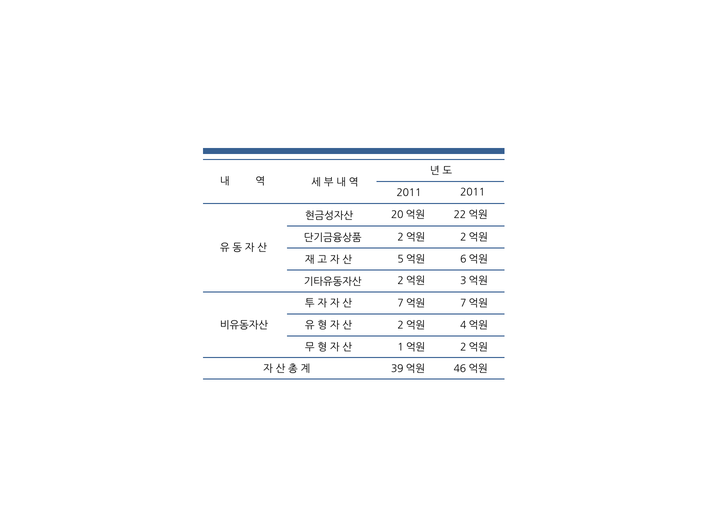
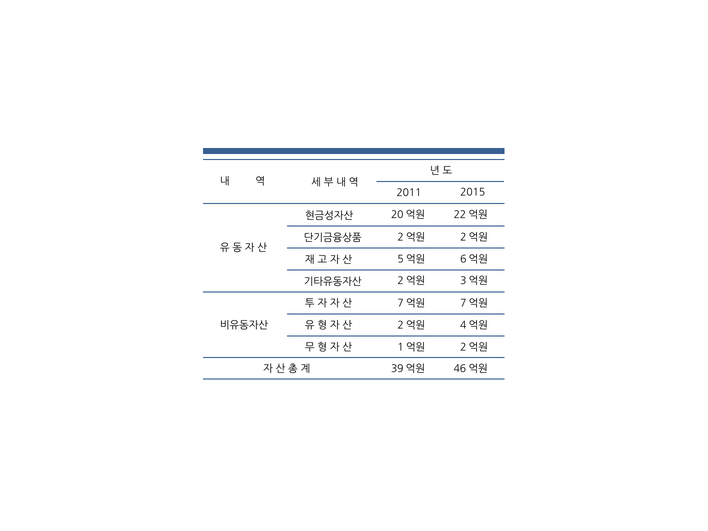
2011 2011: 2011 -> 2015
